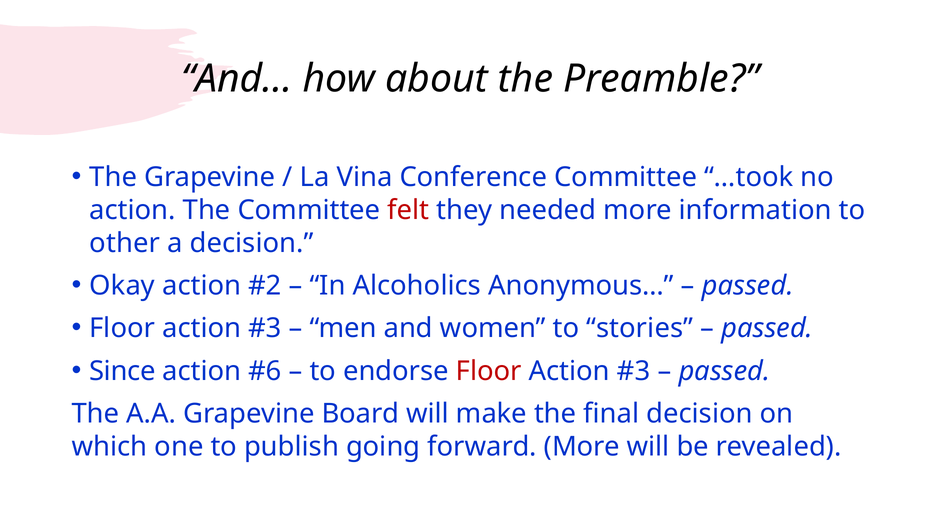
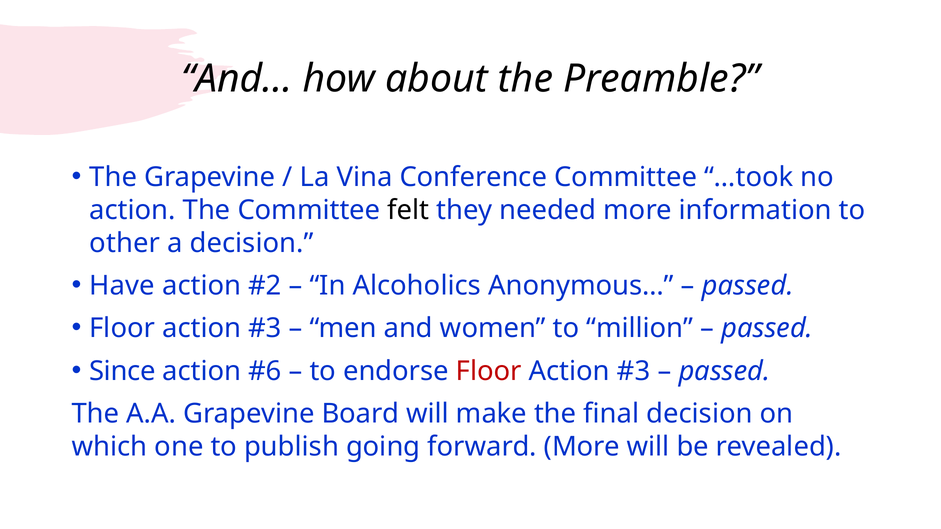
felt colour: red -> black
Okay: Okay -> Have
stories: stories -> million
